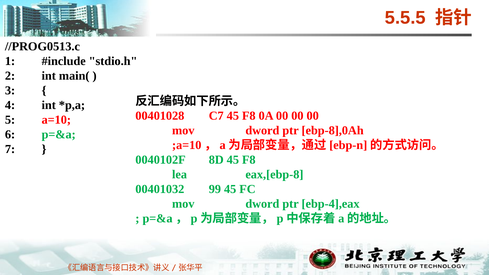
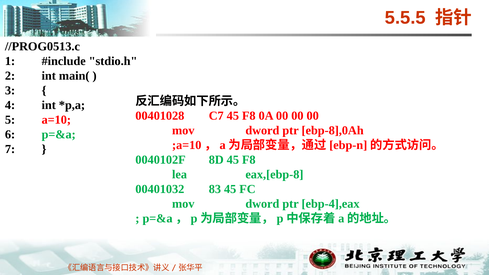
99: 99 -> 83
